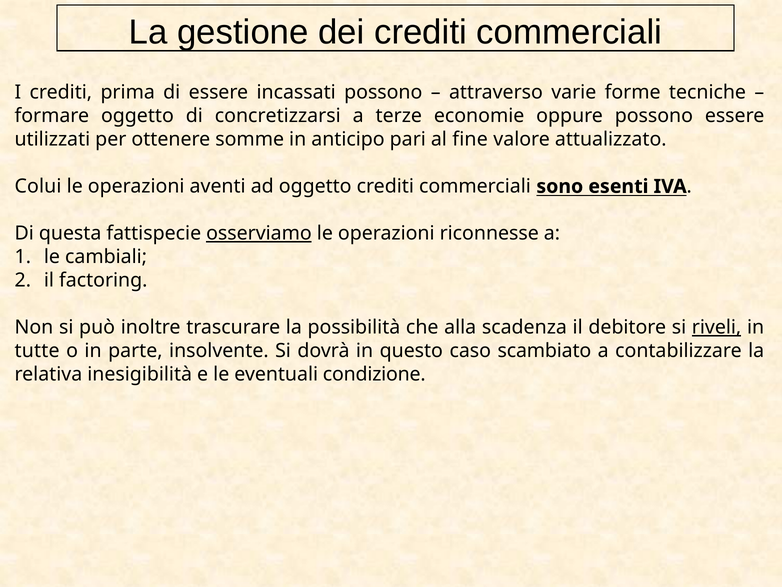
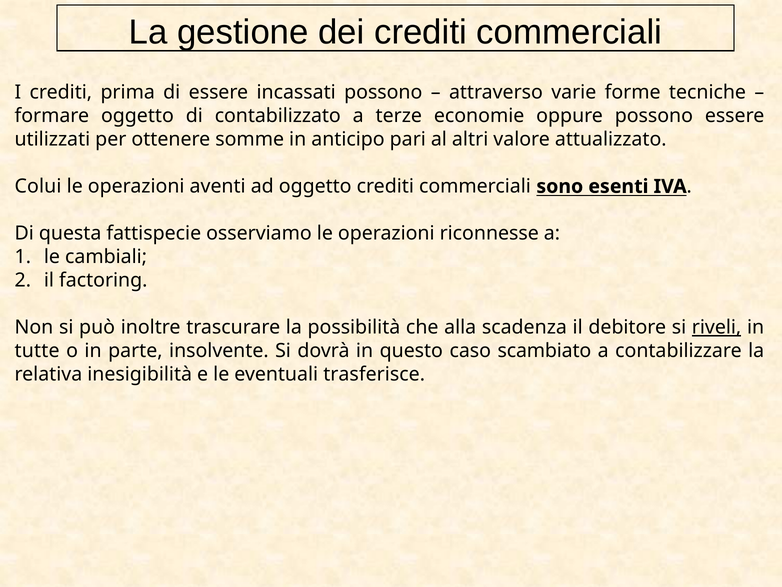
concretizzarsi: concretizzarsi -> contabilizzato
fine: fine -> altri
osserviamo underline: present -> none
condizione: condizione -> trasferisce
